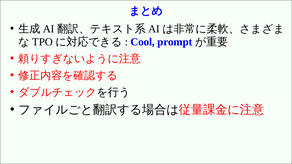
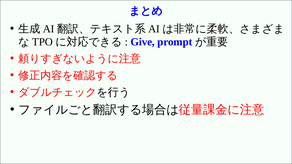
Cool: Cool -> Give
